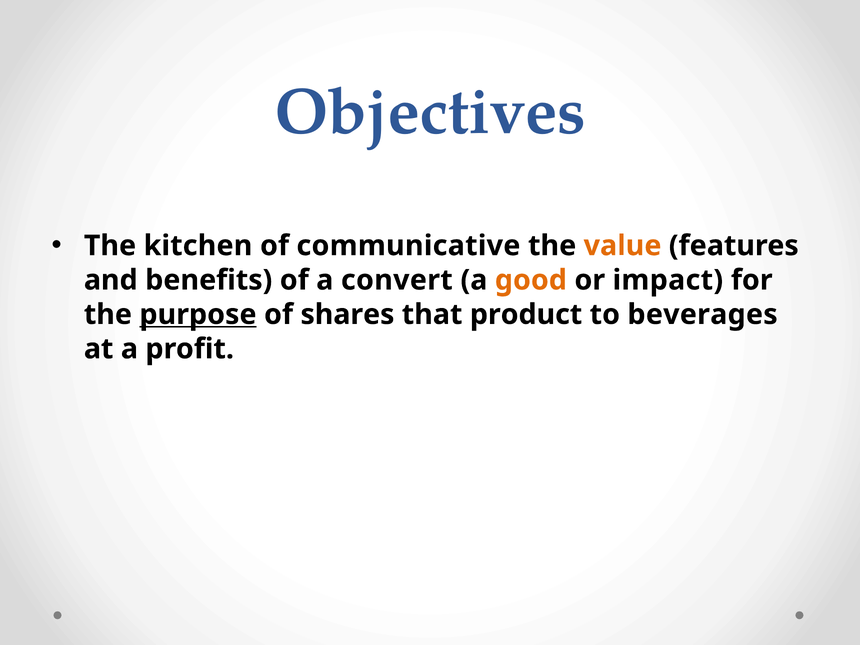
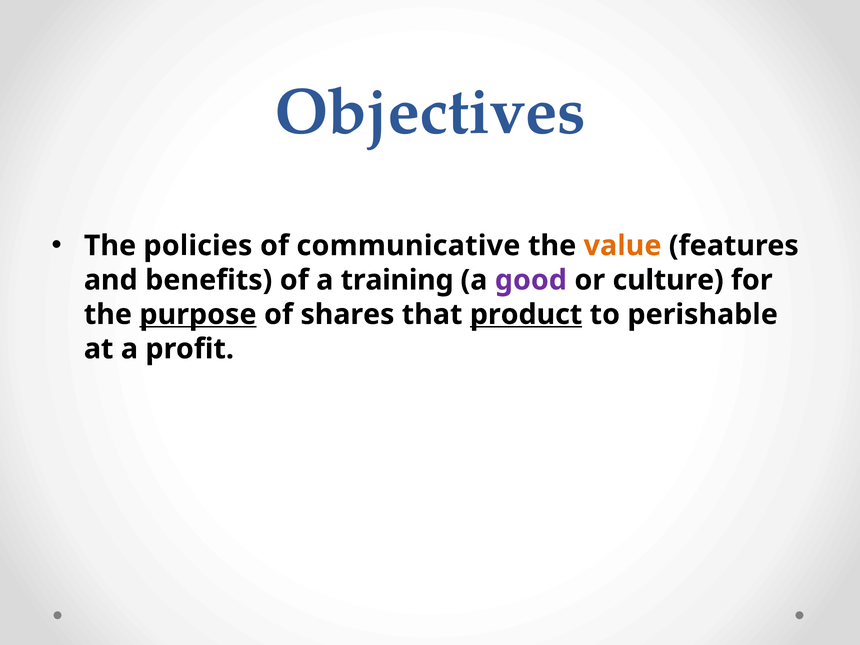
kitchen: kitchen -> policies
convert: convert -> training
good colour: orange -> purple
impact: impact -> culture
product underline: none -> present
beverages: beverages -> perishable
